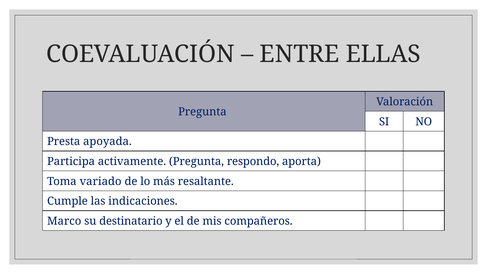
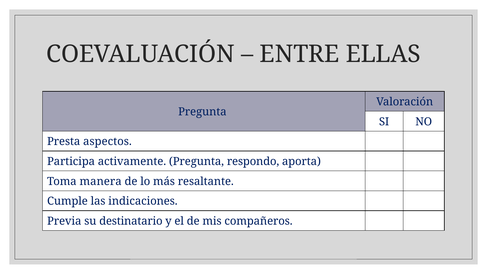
apoyada: apoyada -> aspectos
variado: variado -> manera
Marco: Marco -> Previa
